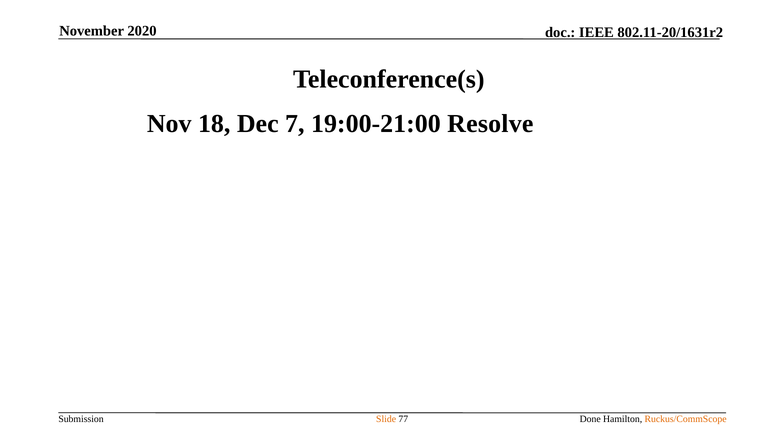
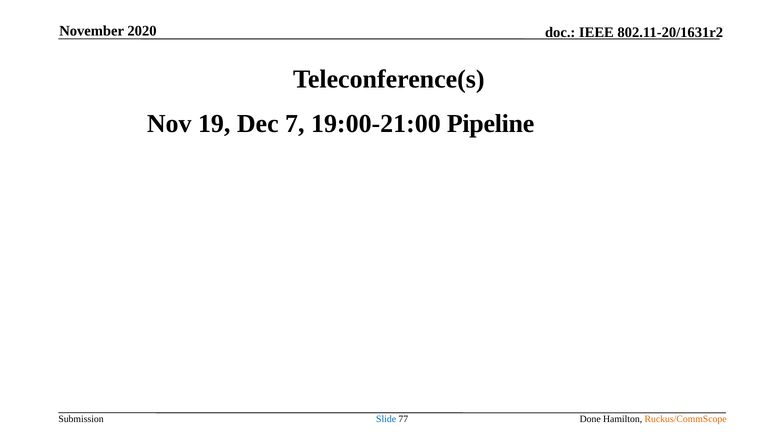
18: 18 -> 19
Resolve: Resolve -> Pipeline
Slide colour: orange -> blue
